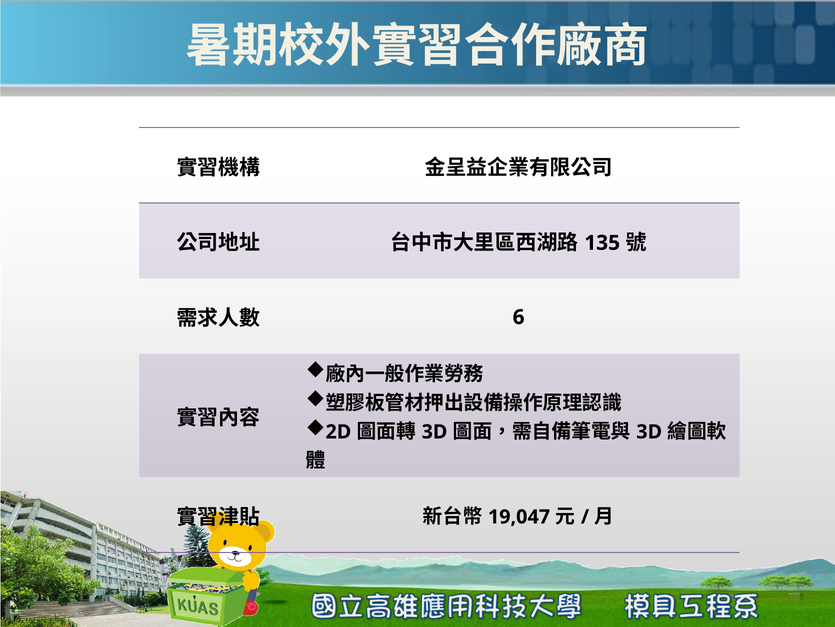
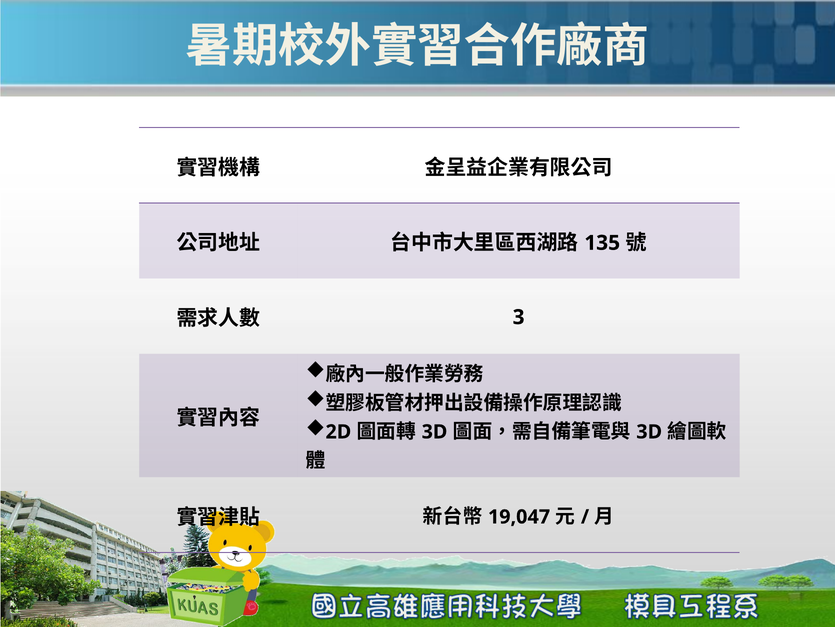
6: 6 -> 3
